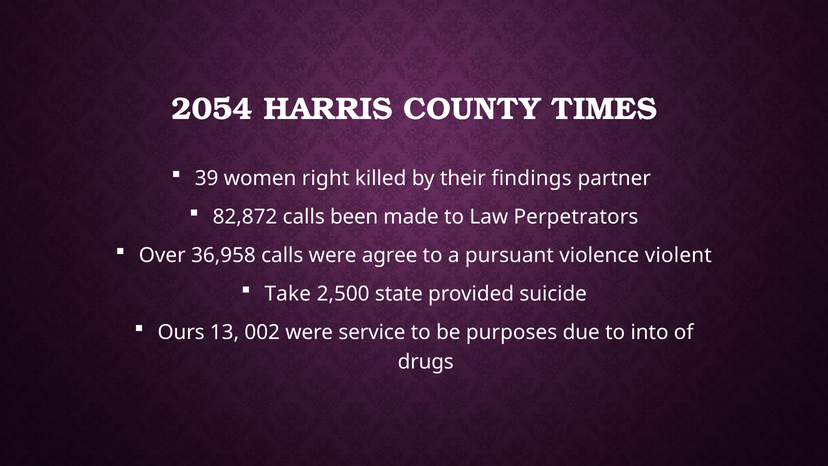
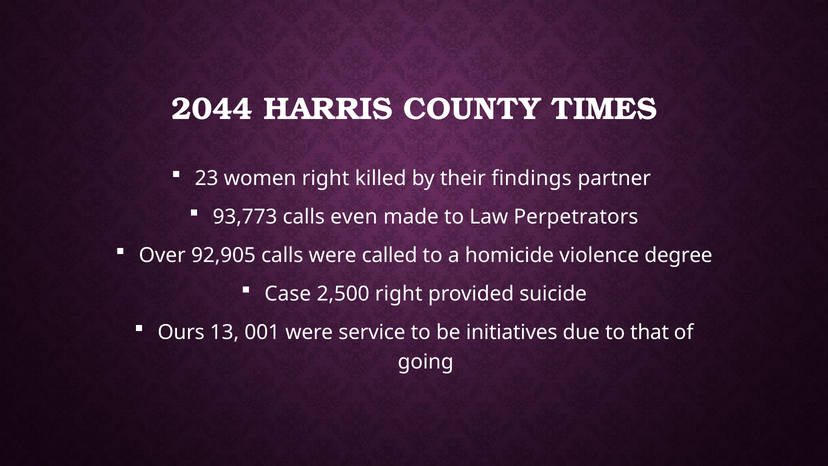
2054: 2054 -> 2044
39: 39 -> 23
82,872: 82,872 -> 93,773
been: been -> even
36,958: 36,958 -> 92,905
agree: agree -> called
pursuant: pursuant -> homicide
violent: violent -> degree
Take: Take -> Case
2,500 state: state -> right
002: 002 -> 001
purposes: purposes -> initiatives
into: into -> that
drugs: drugs -> going
